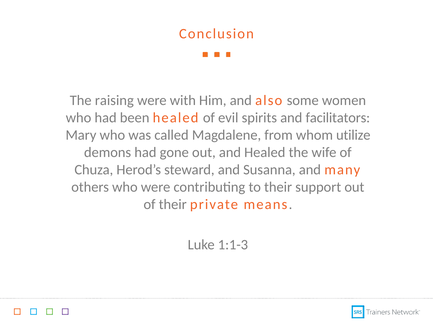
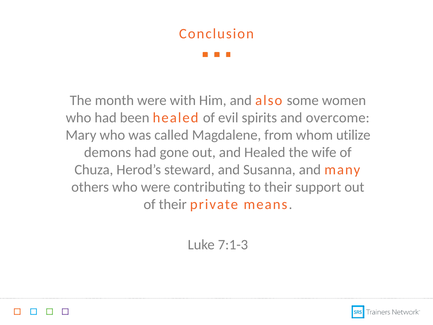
raising: raising -> month
facilitators: facilitators -> overcome
1:1-3: 1:1-3 -> 7:1-3
